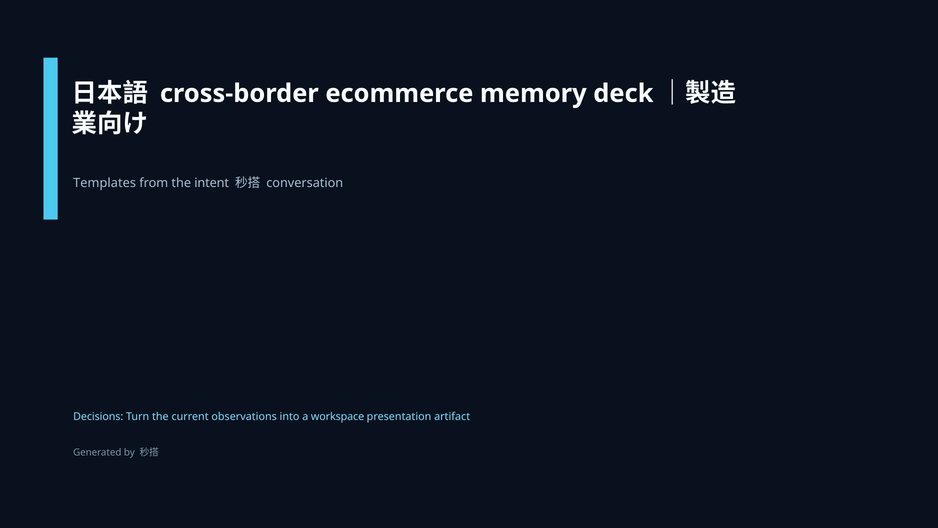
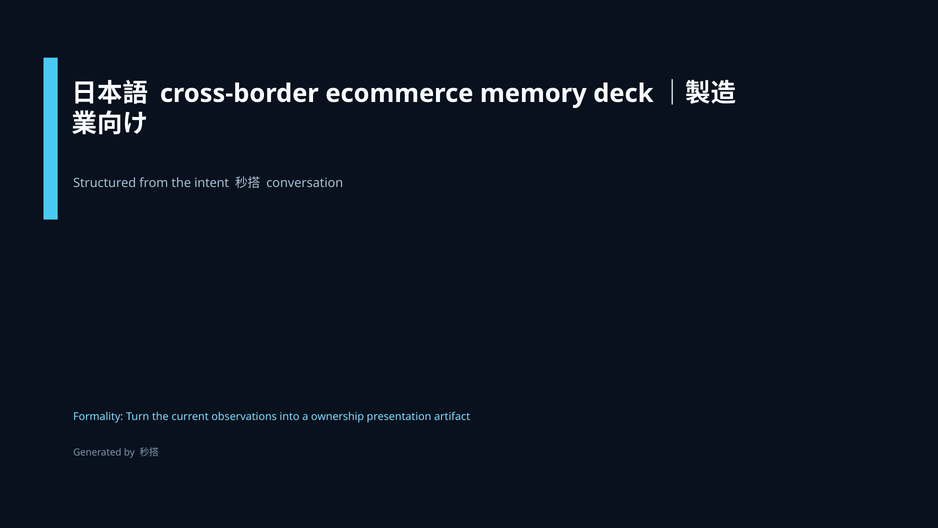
Templates: Templates -> Structured
Decisions: Decisions -> Formality
workspace: workspace -> ownership
